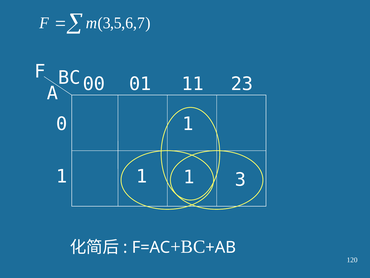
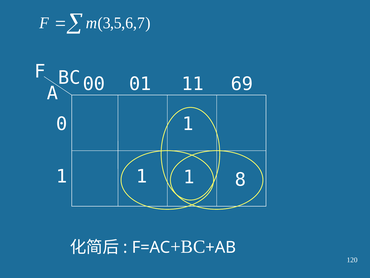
23: 23 -> 69
1 3: 3 -> 8
